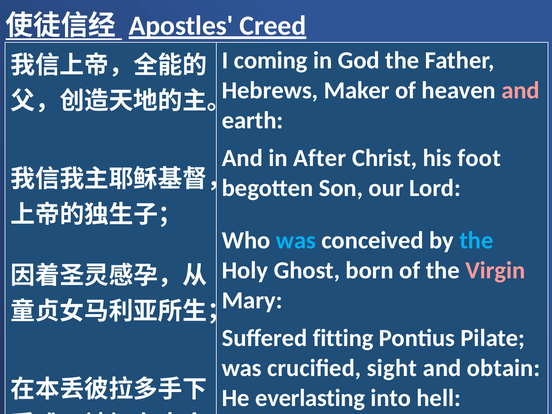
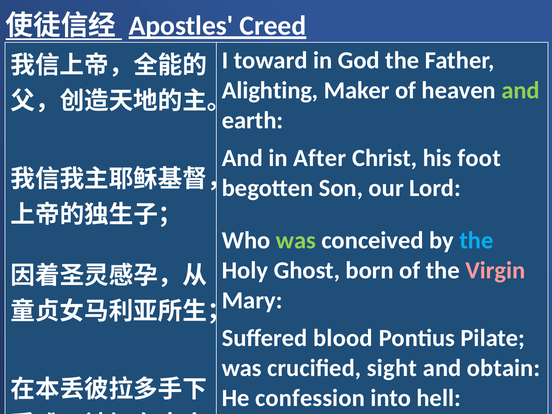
coming: coming -> toward
Hebrews: Hebrews -> Alighting
and at (521, 90) colour: pink -> light green
was at (296, 241) colour: light blue -> light green
fitting: fitting -> blood
everlasting: everlasting -> confession
